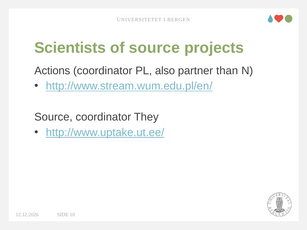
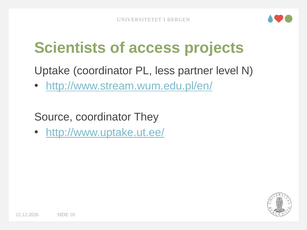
of source: source -> access
Actions: Actions -> Uptake
also: also -> less
than: than -> level
